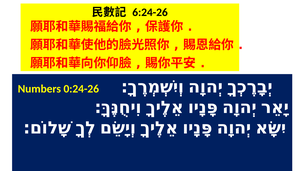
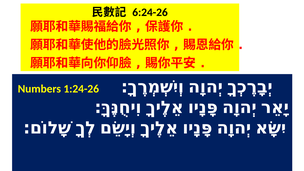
0:24-26: 0:24-26 -> 1:24-26
